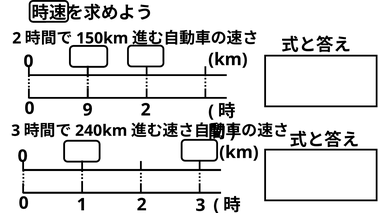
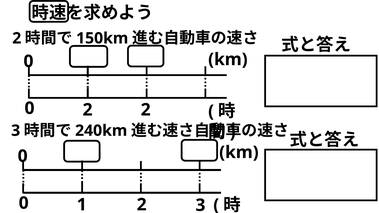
0 9: 9 -> 2
